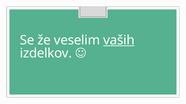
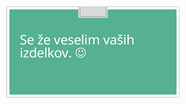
vaših underline: present -> none
